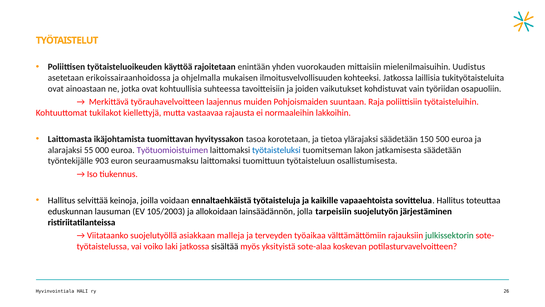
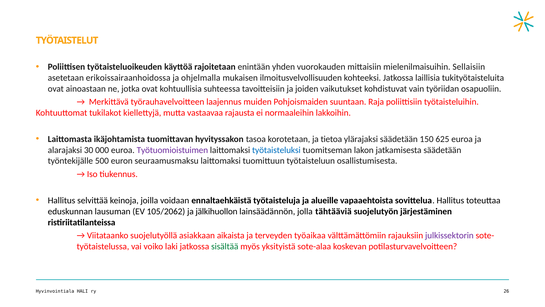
Uudistus: Uudistus -> Sellaisiin
500: 500 -> 625
55: 55 -> 30
903: 903 -> 500
kaikille: kaikille -> alueille
105/2003: 105/2003 -> 105/2062
allokoidaan: allokoidaan -> jälkihuollon
tarpeisiin: tarpeisiin -> tähtääviä
malleja: malleja -> aikaista
julkissektorin colour: green -> purple
sisältää colour: black -> green
